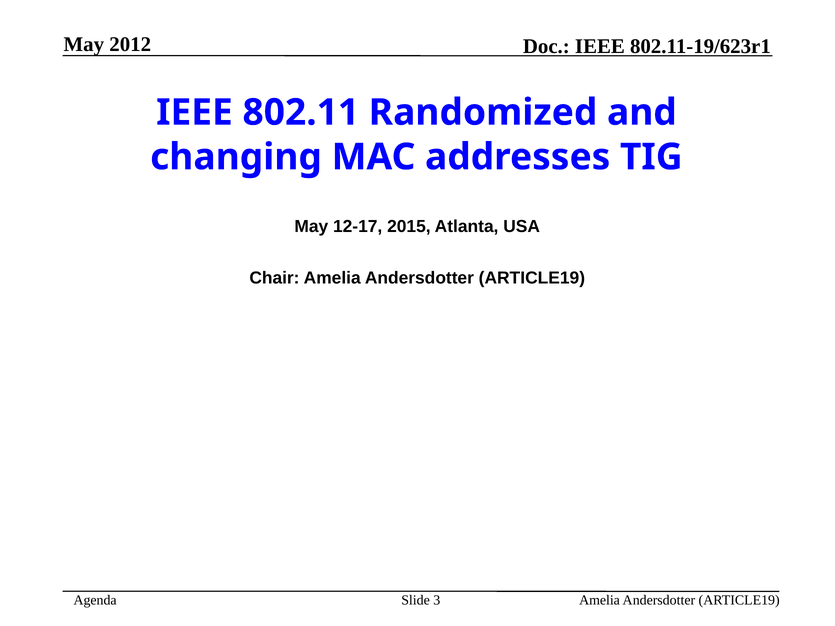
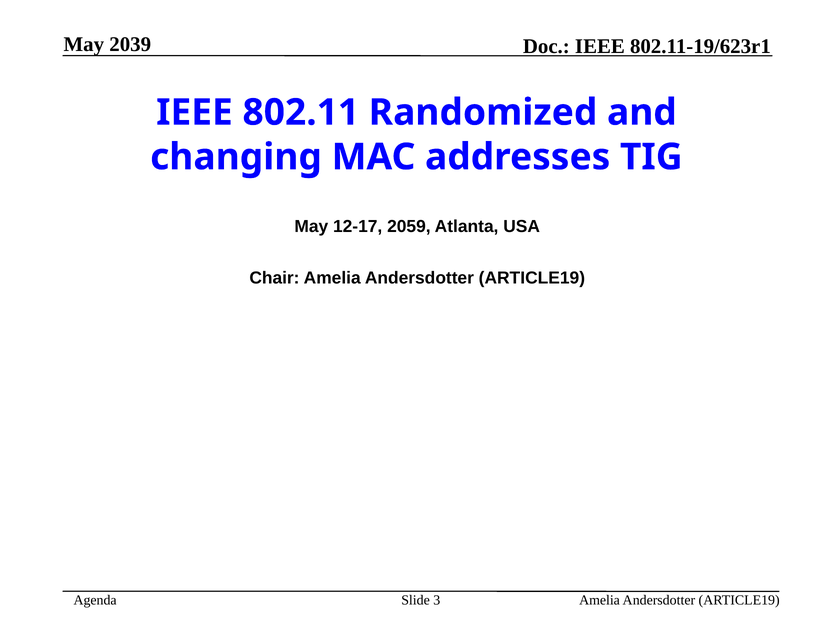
2012: 2012 -> 2039
2015: 2015 -> 2059
